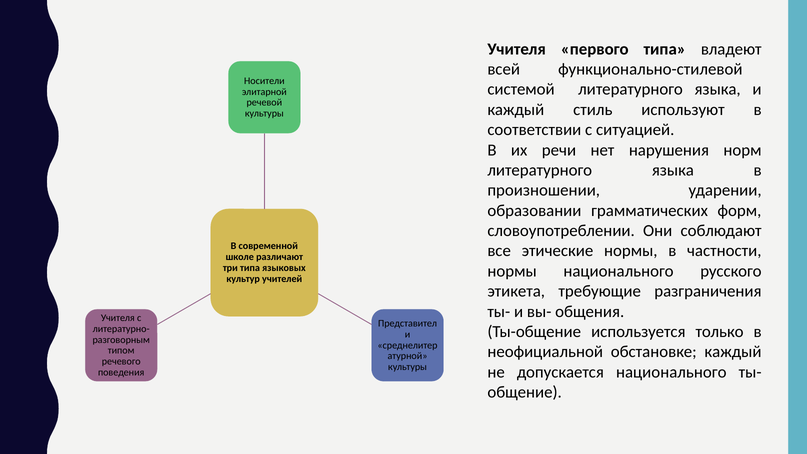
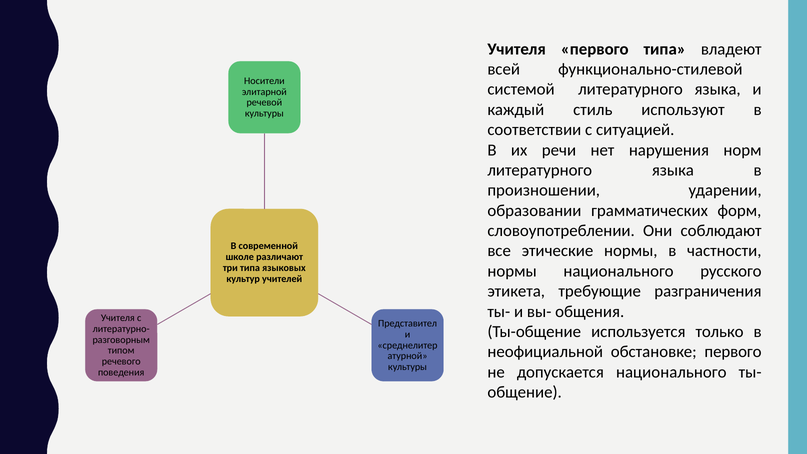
обстановке каждый: каждый -> первого
